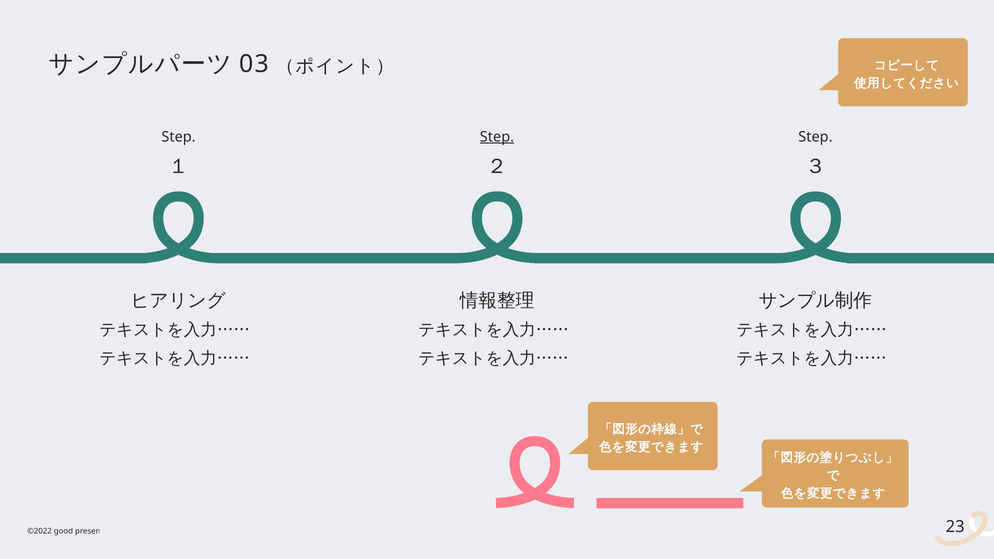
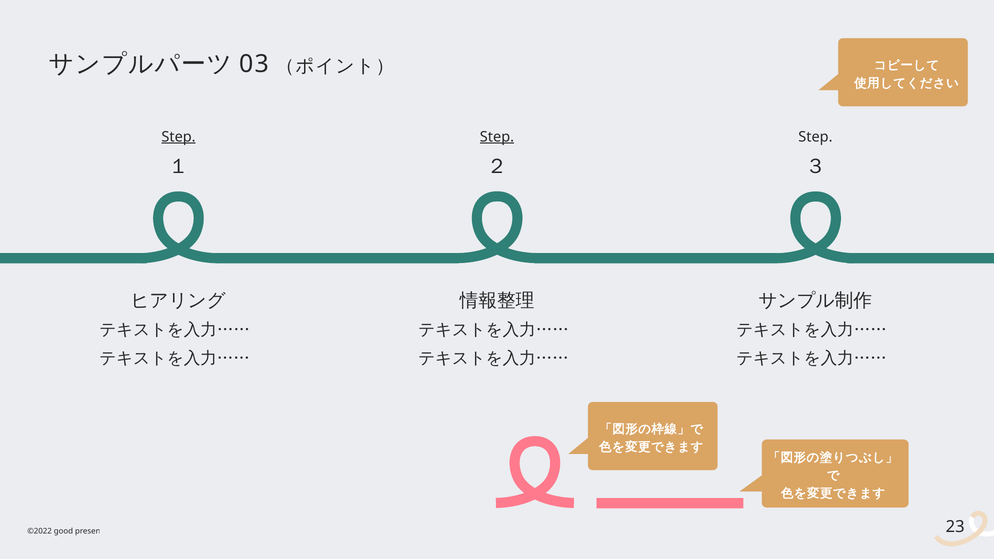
Step at (179, 137) underline: none -> present
